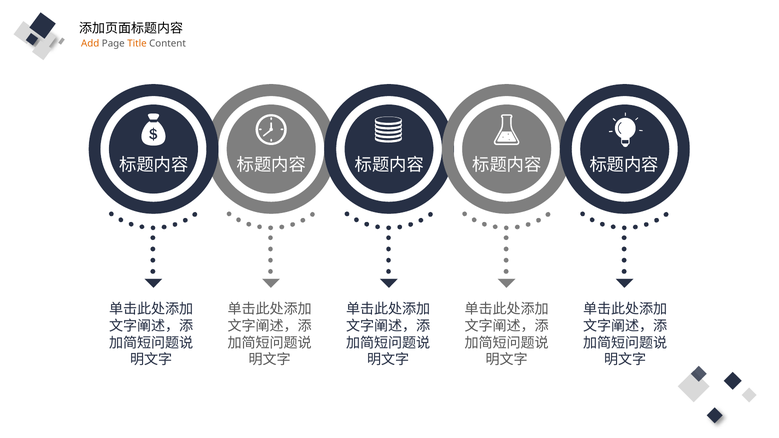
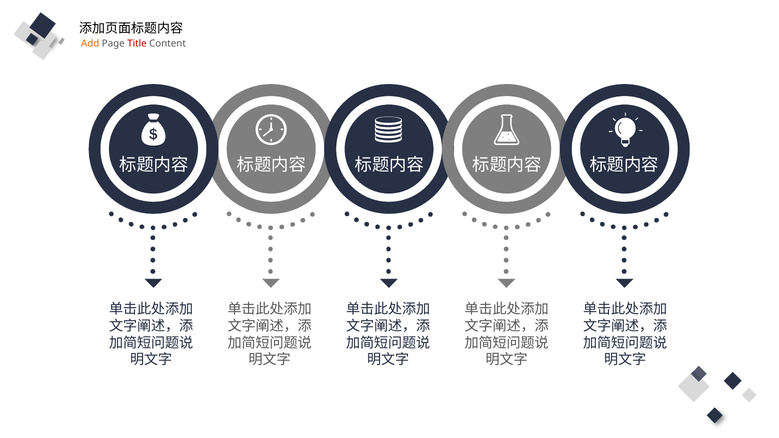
Title colour: orange -> red
